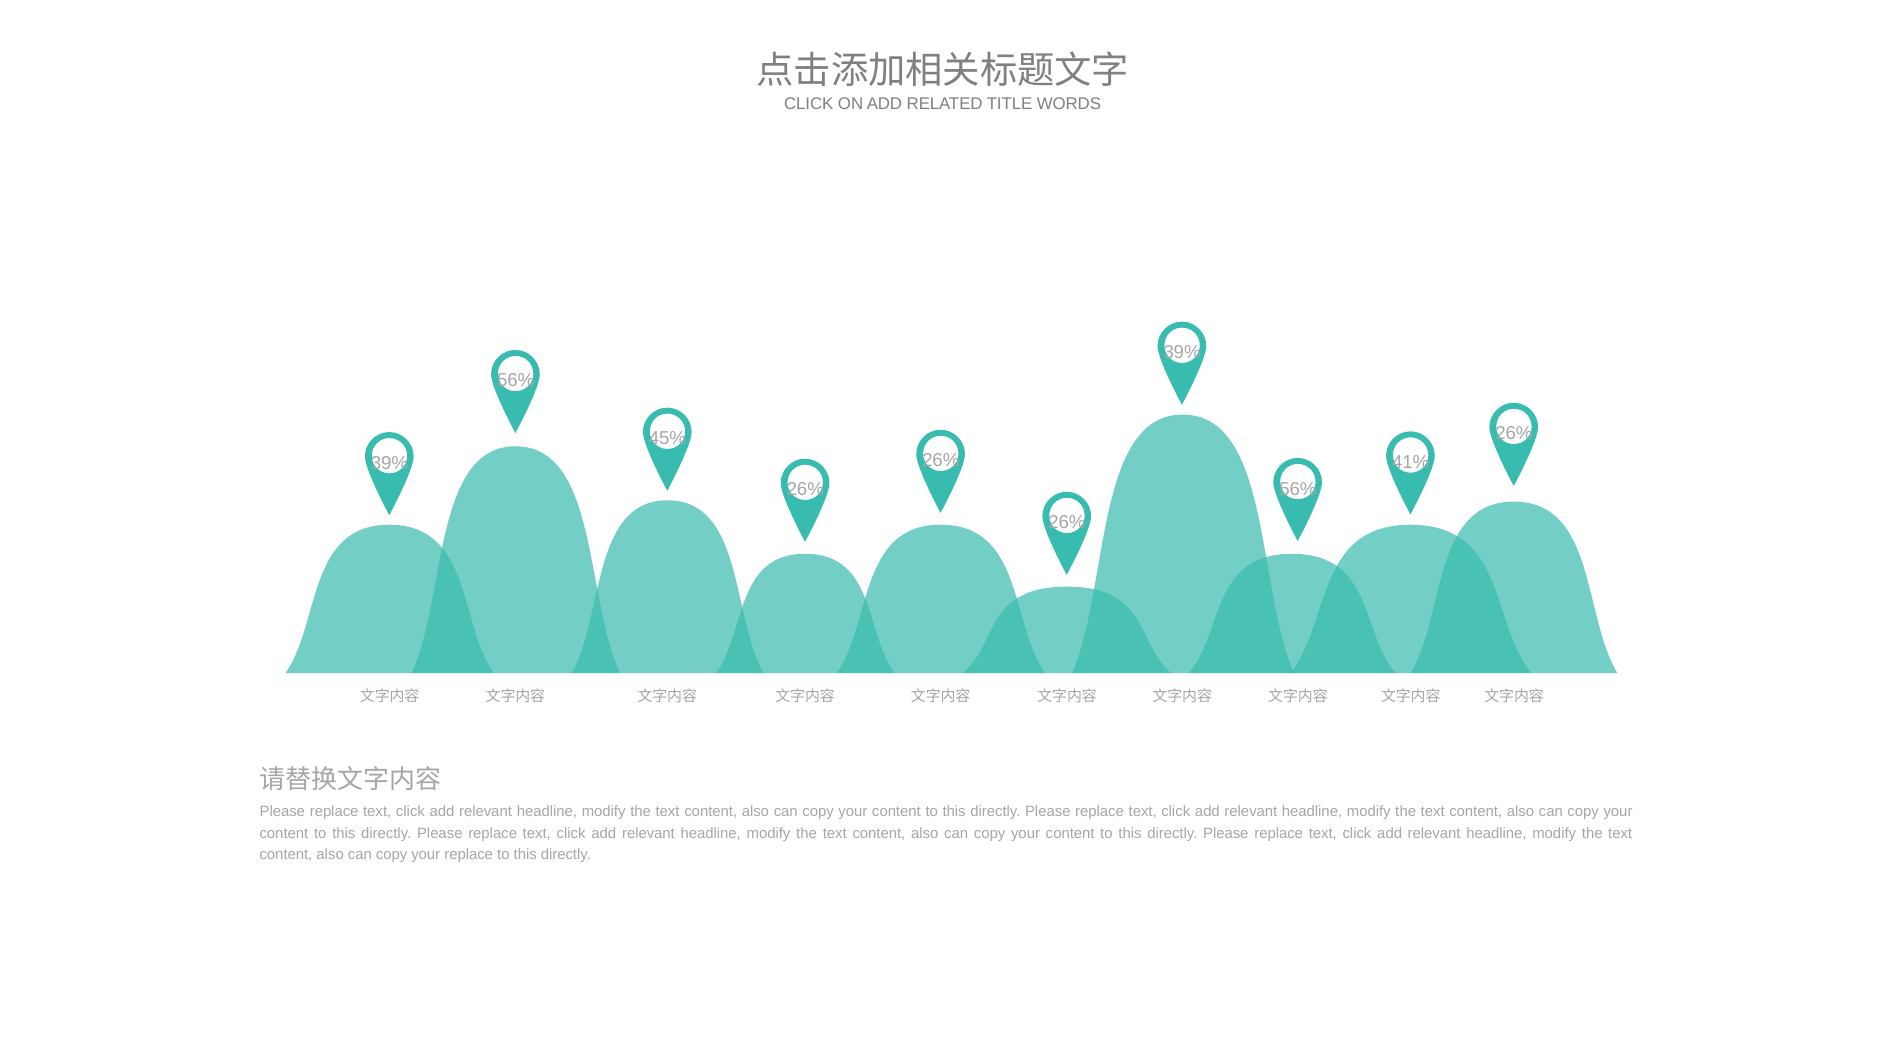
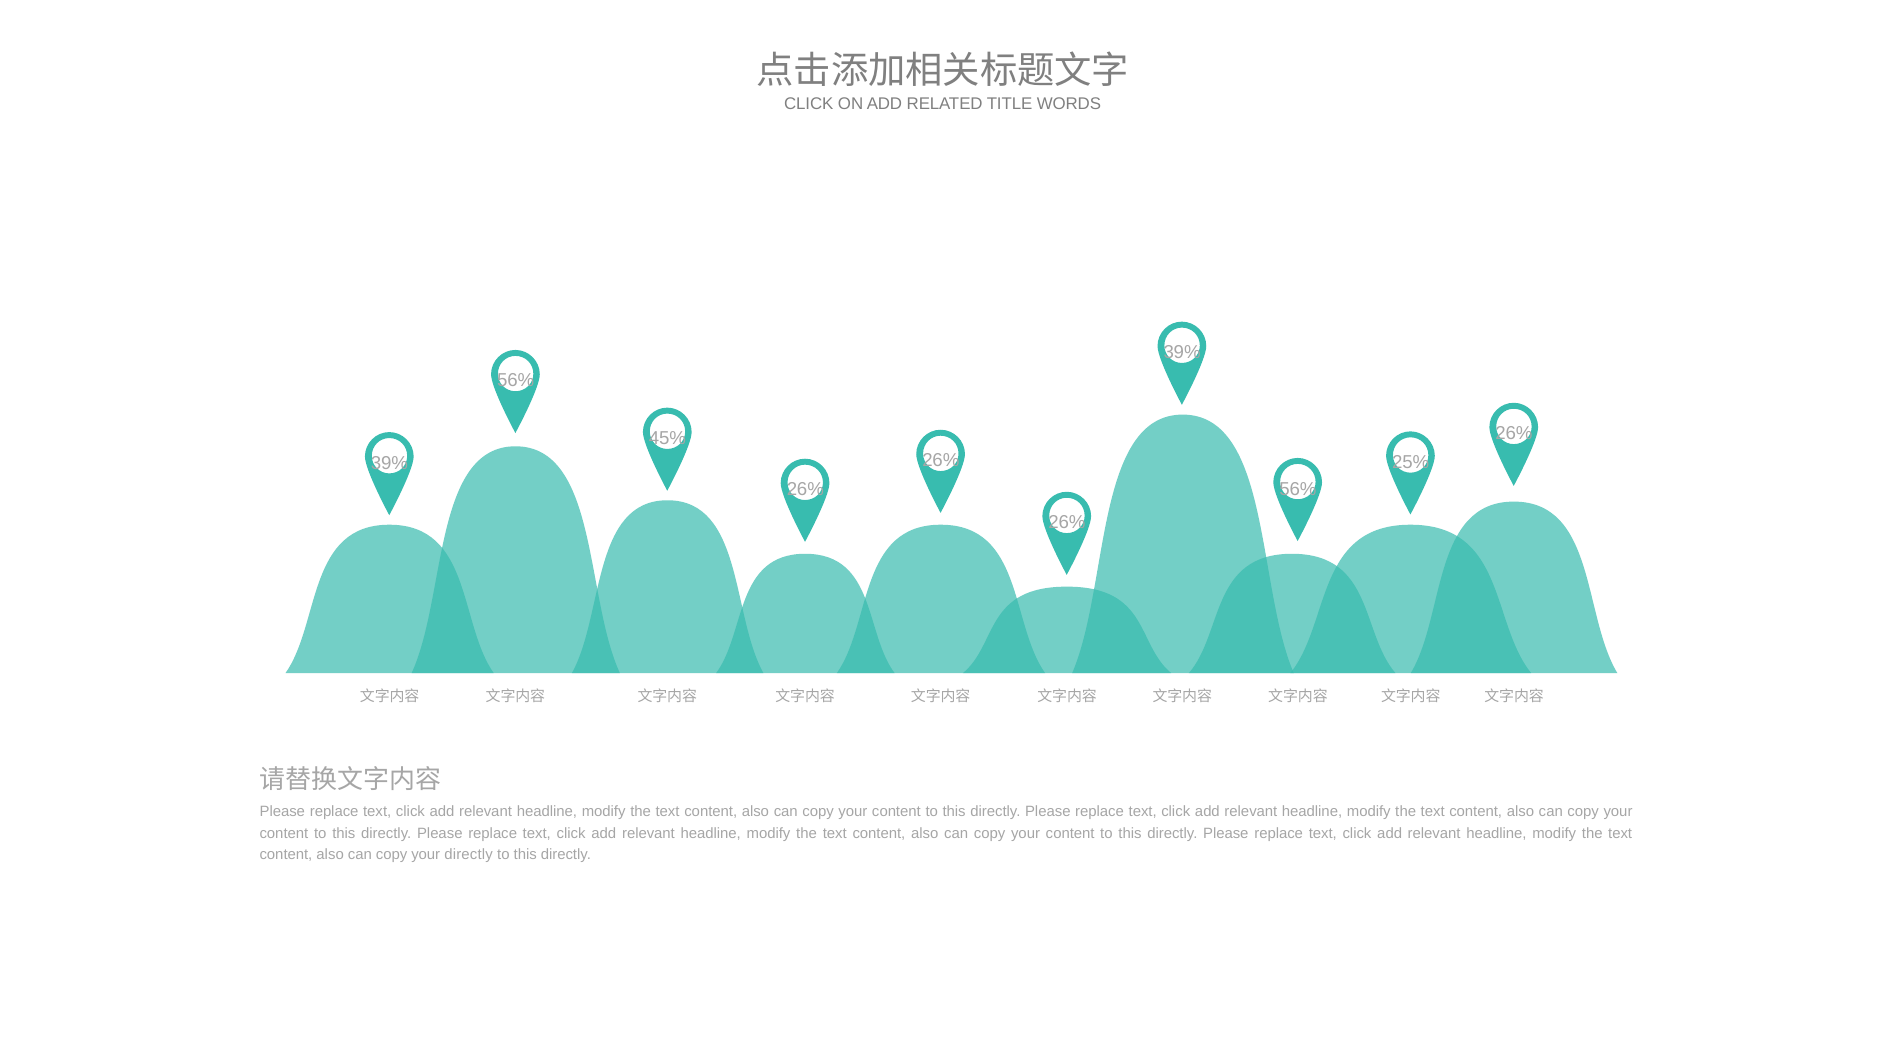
41%: 41% -> 25%
your replace: replace -> directly
